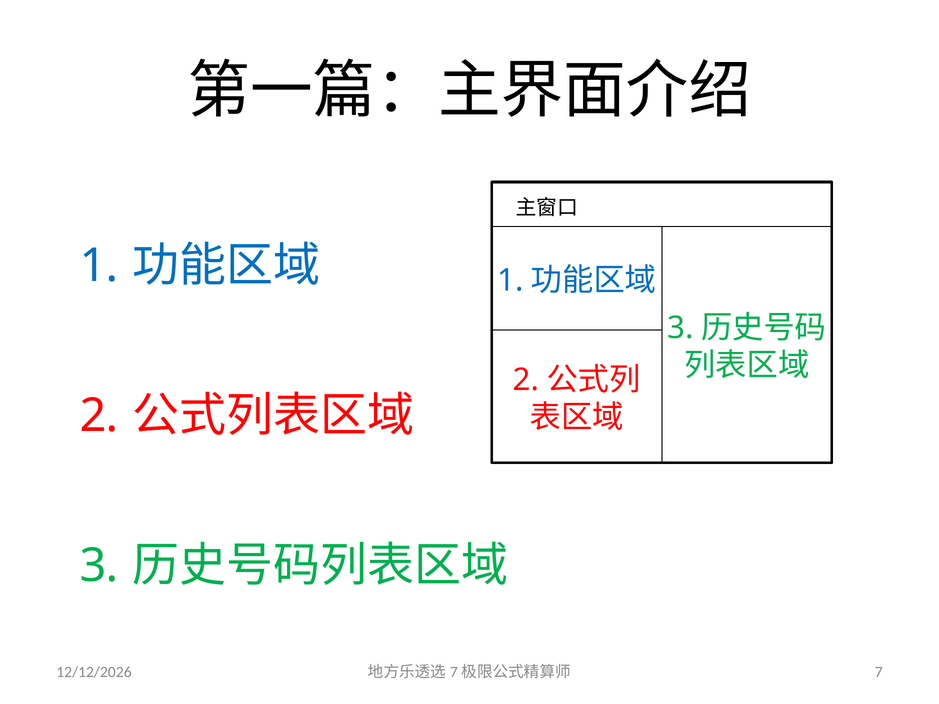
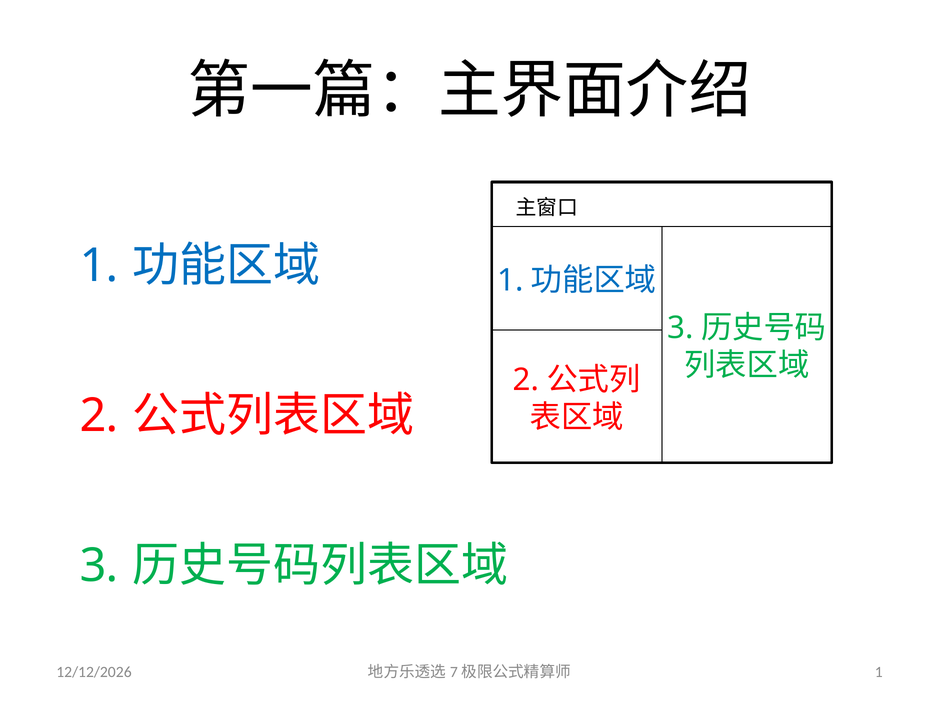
7 at (879, 672): 7 -> 1
